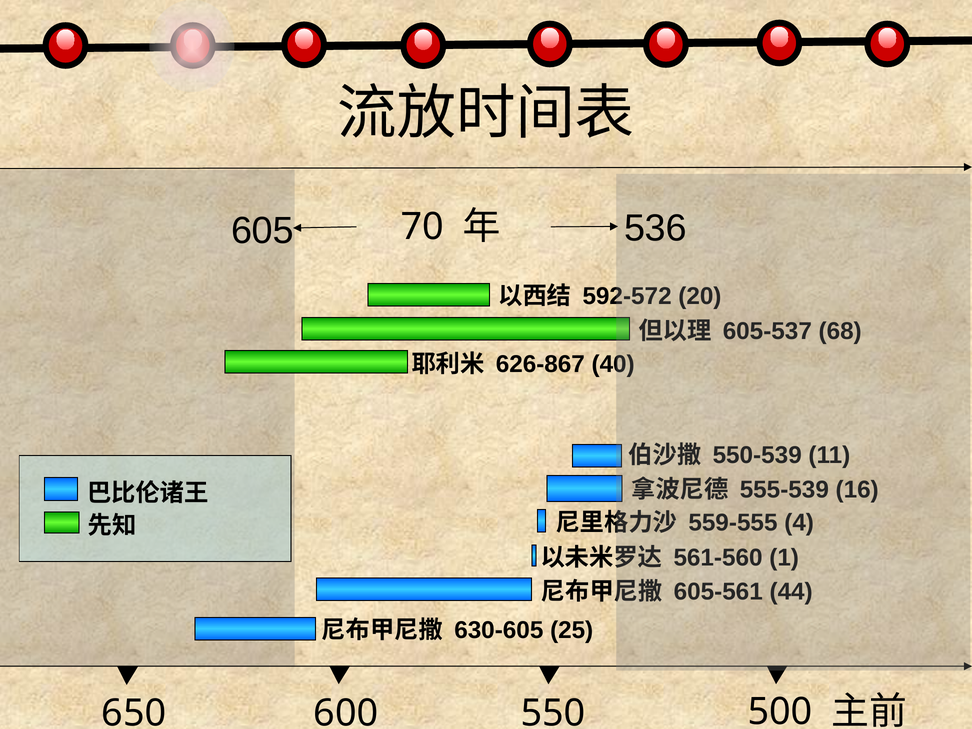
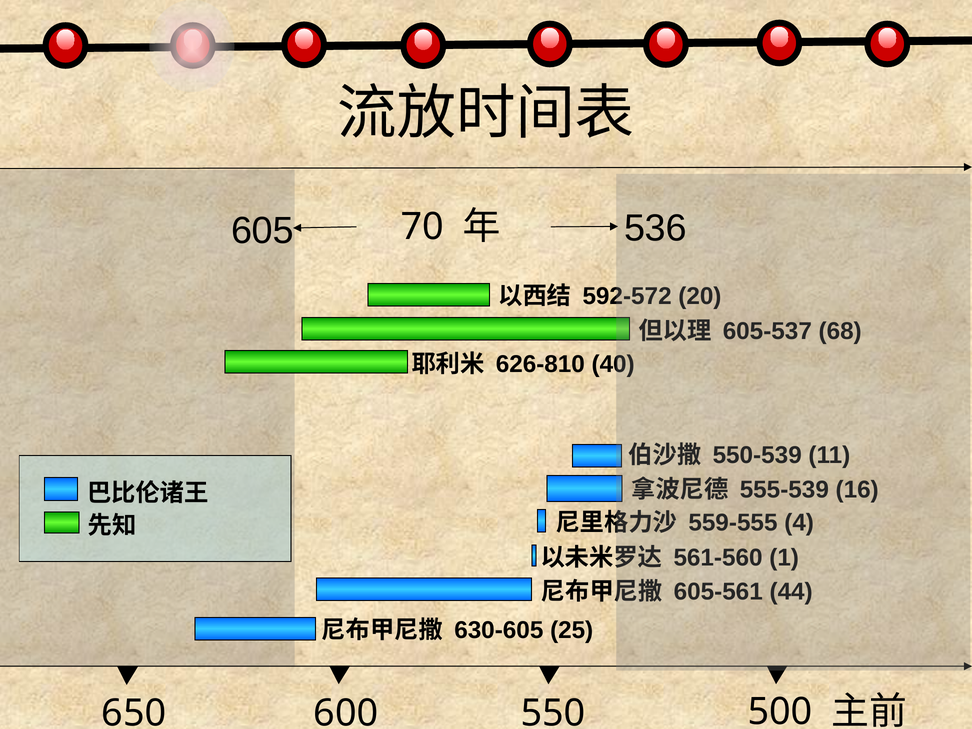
626-867: 626-867 -> 626-810
